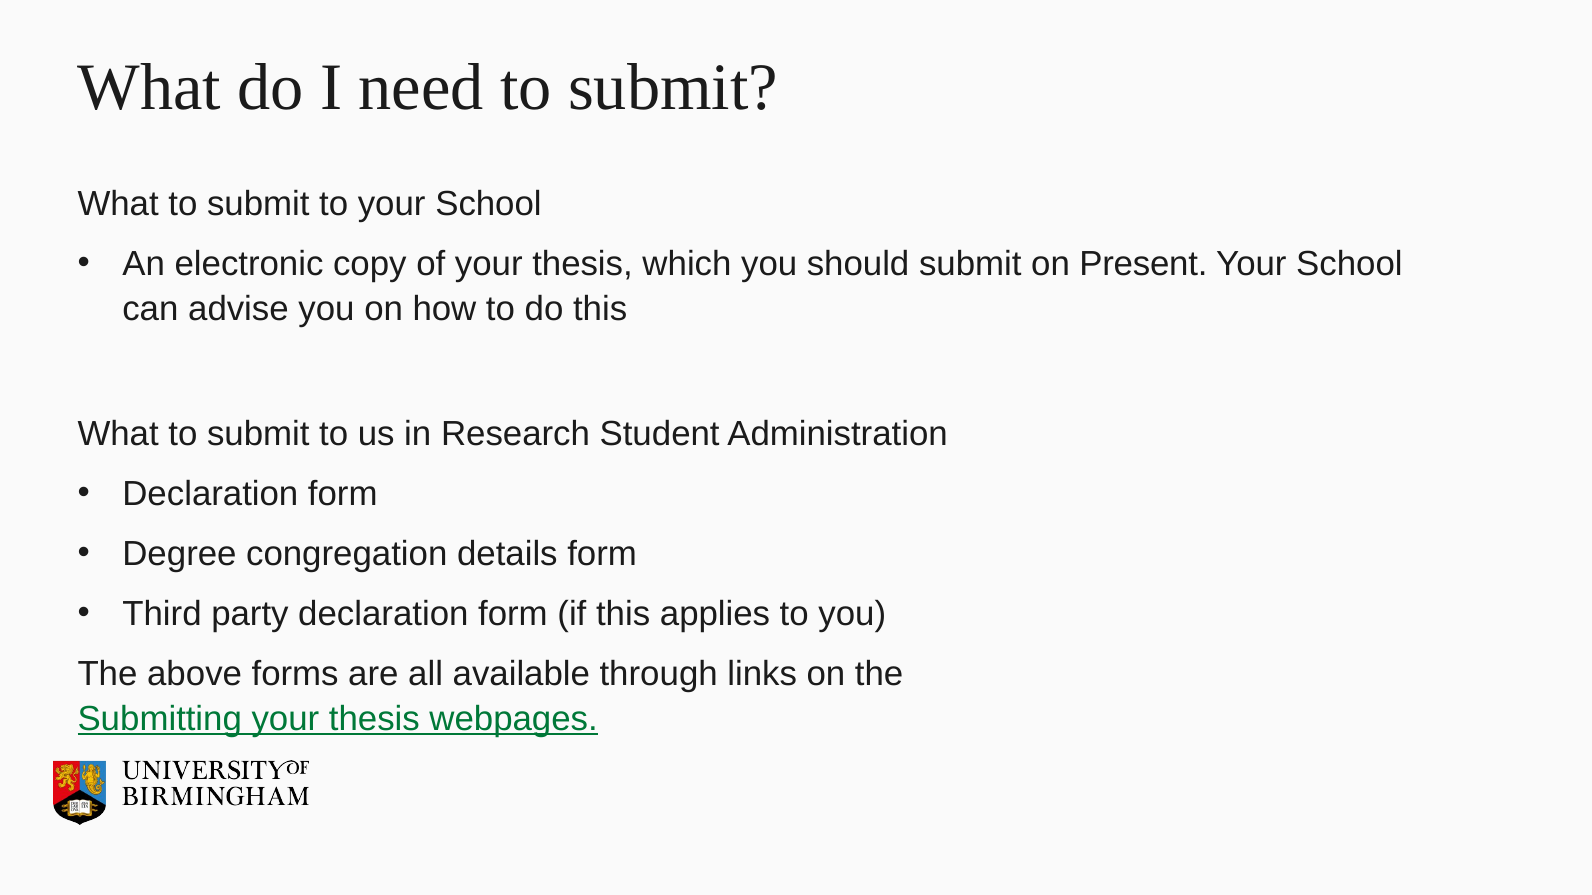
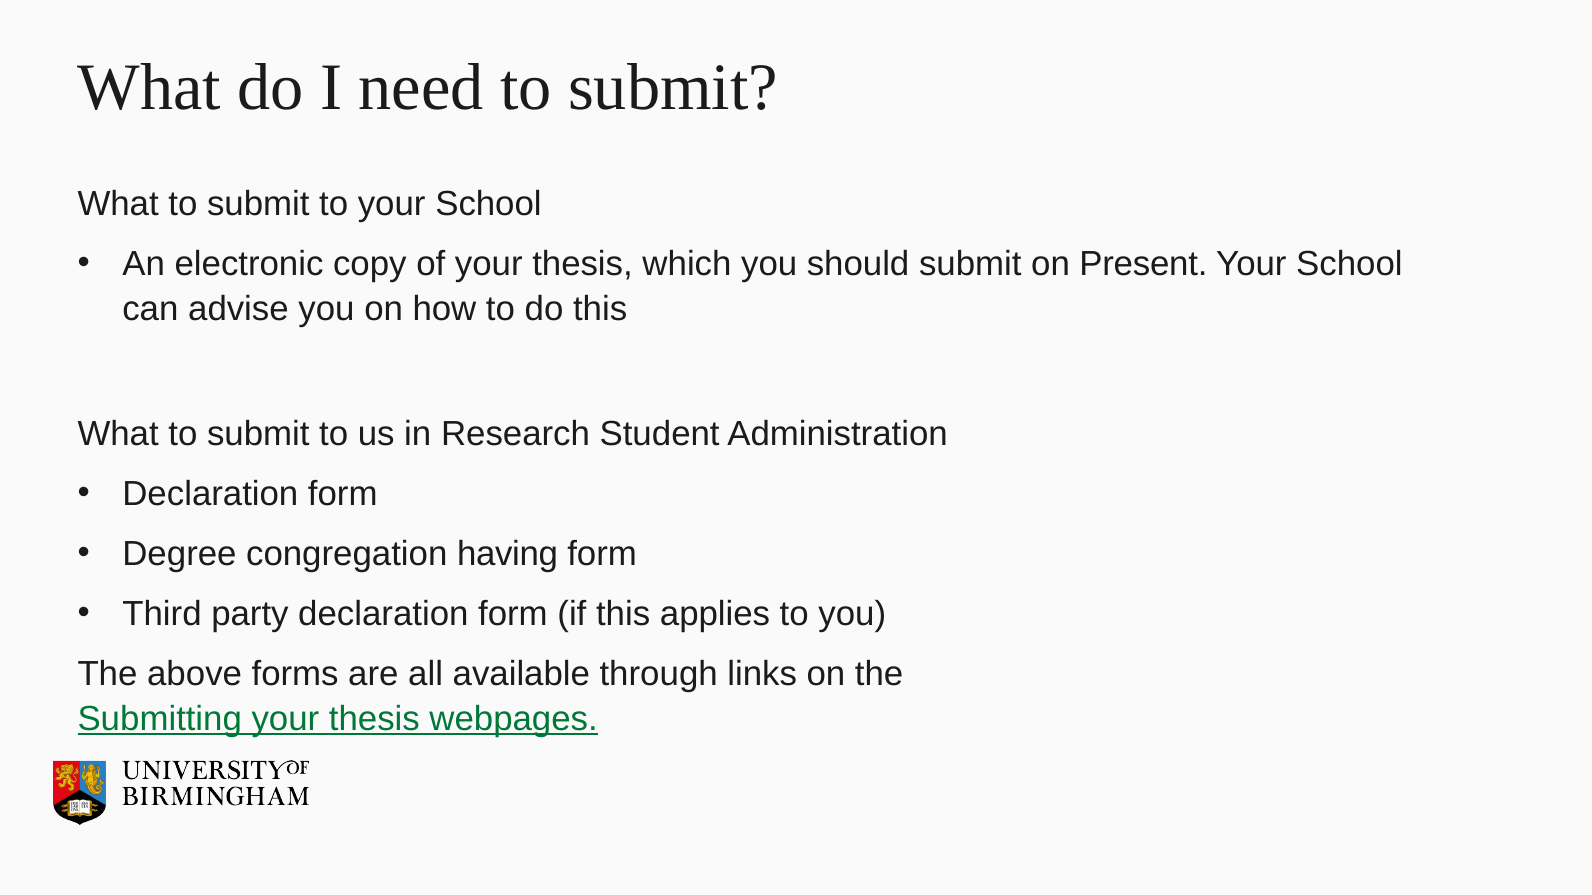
details: details -> having
